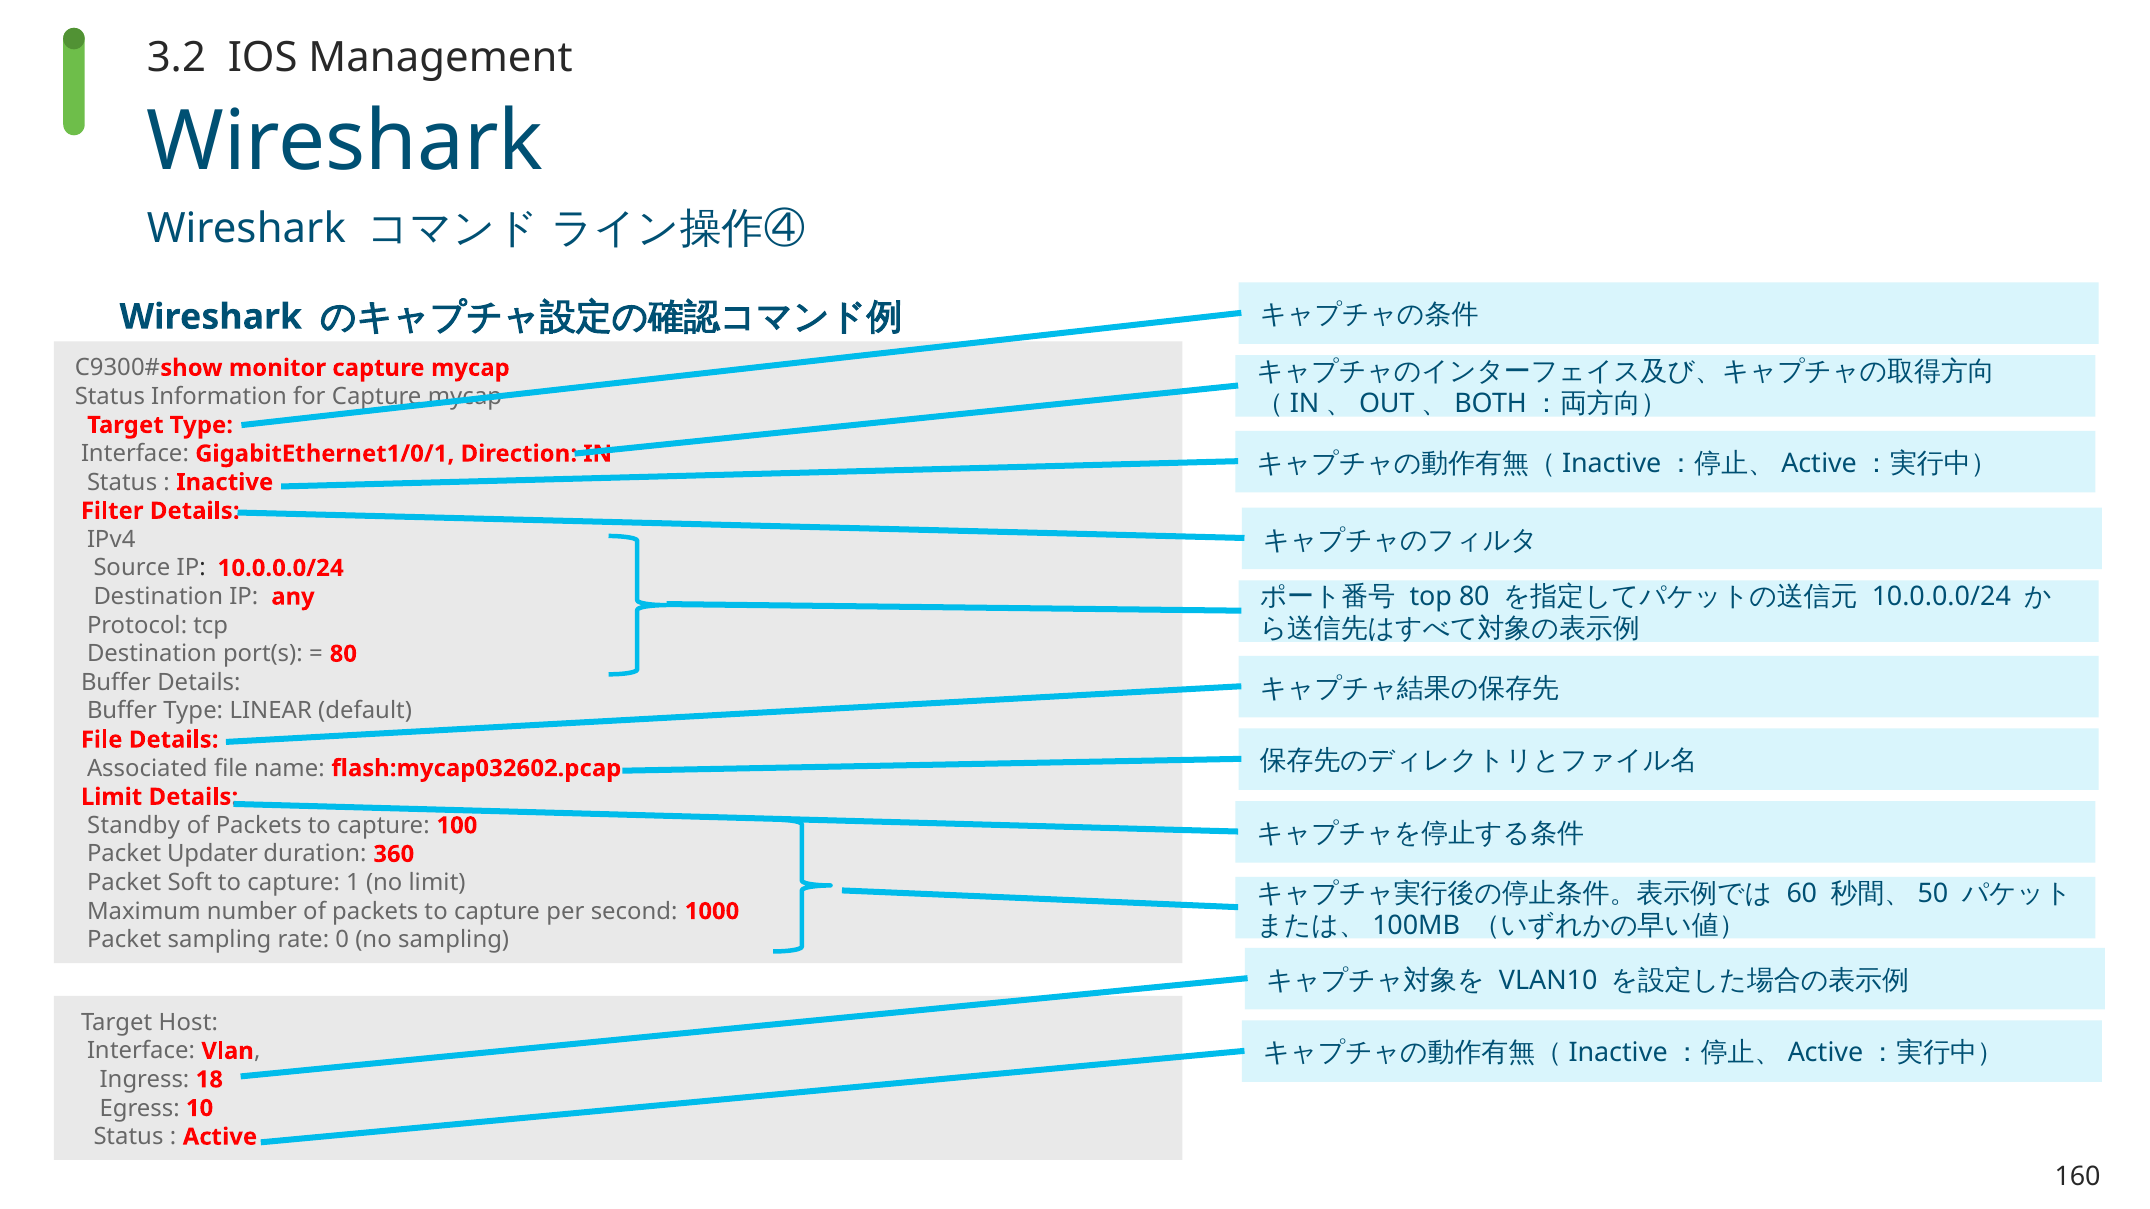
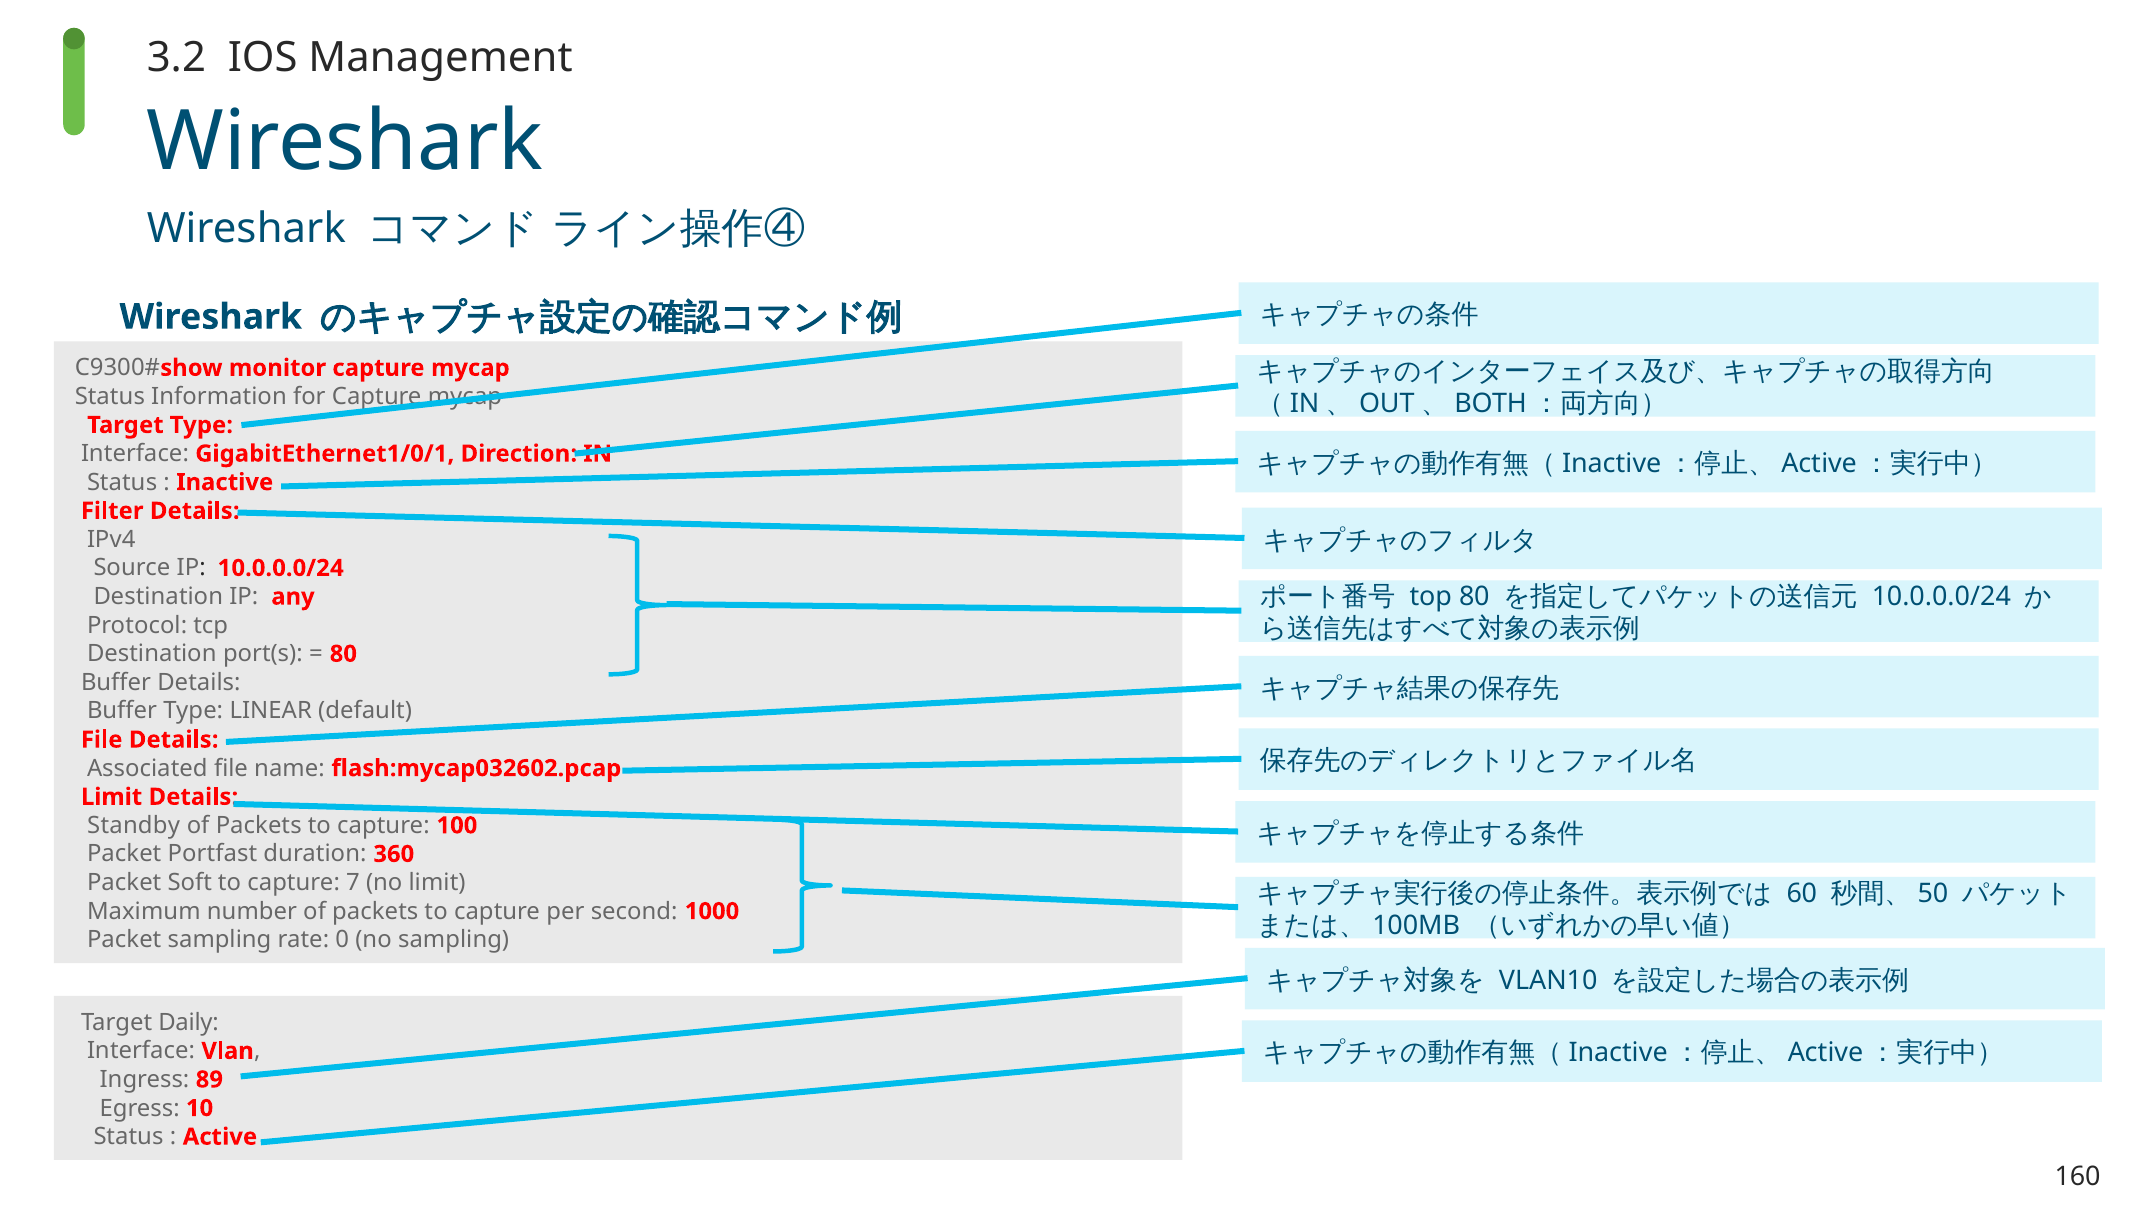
Updater: Updater -> Portfast
1: 1 -> 7
Host: Host -> Daily
18: 18 -> 89
